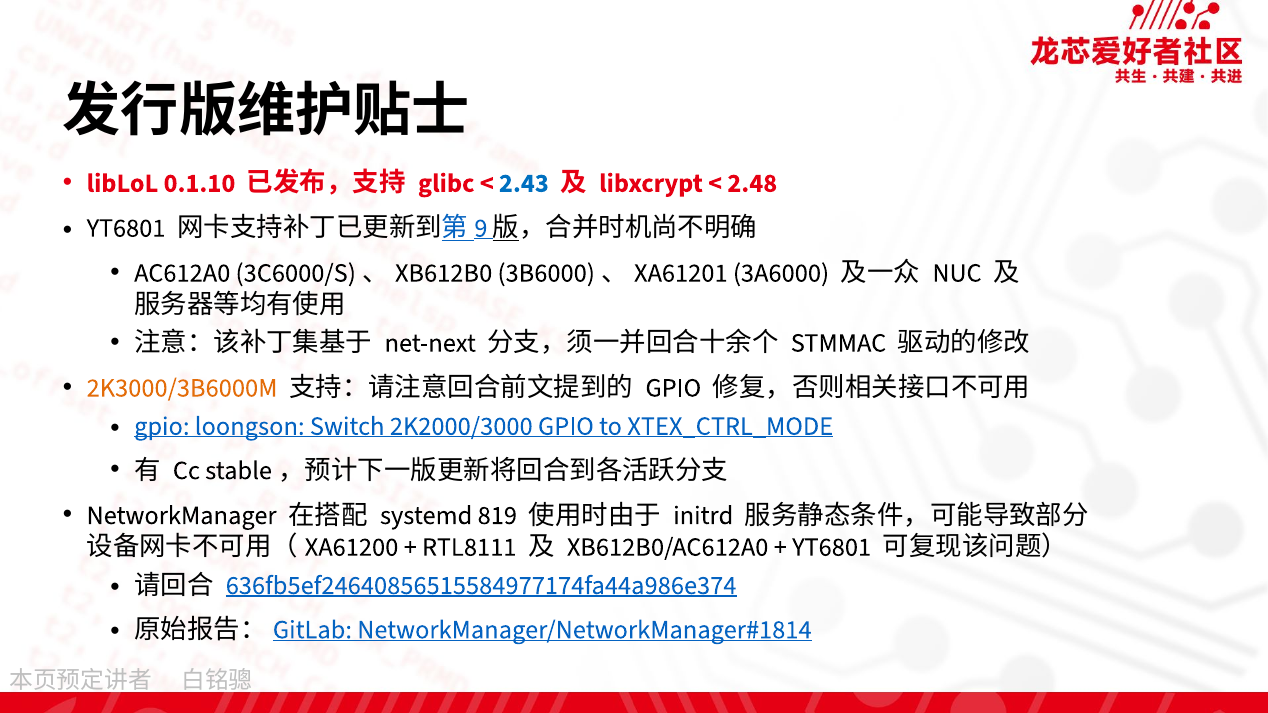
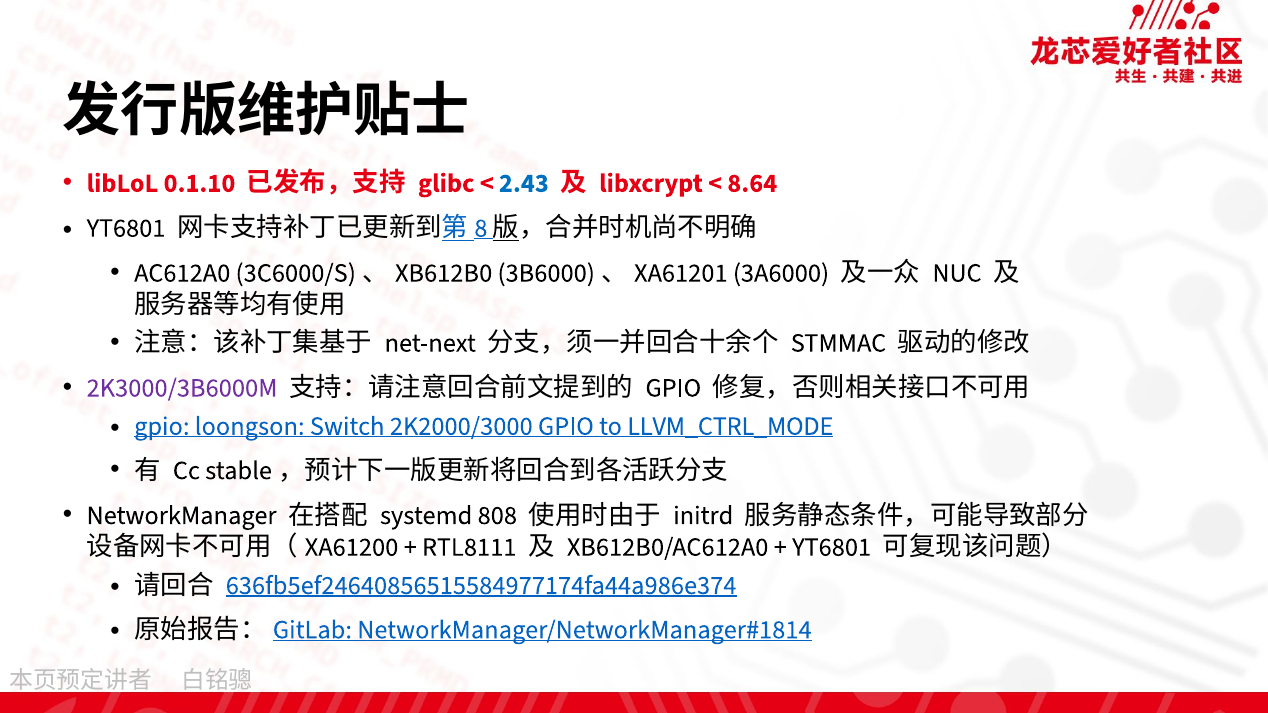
2.48: 2.48 -> 8.64
9: 9 -> 8
2K3000/3B6000M colour: orange -> purple
XTEX_CTRL_MODE: XTEX_CTRL_MODE -> LLVM_CTRL_MODE
819: 819 -> 808
